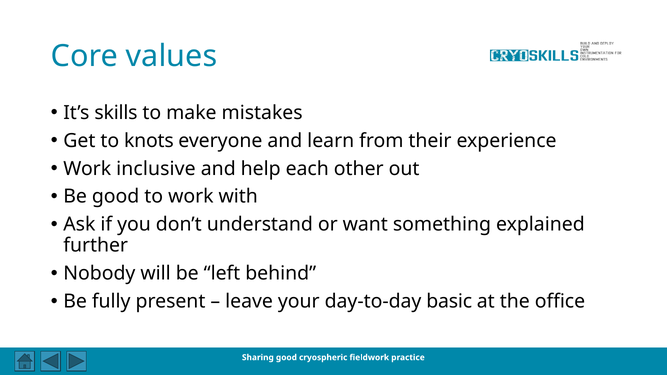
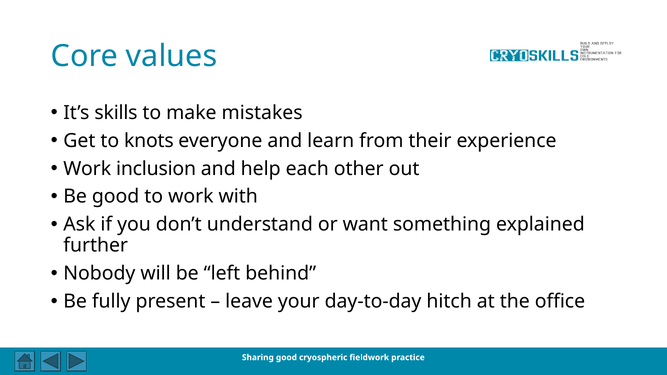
inclusive: inclusive -> inclusion
basic: basic -> hitch
